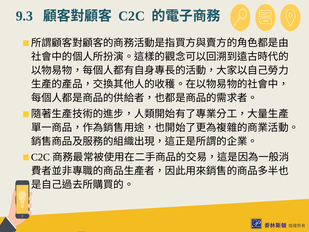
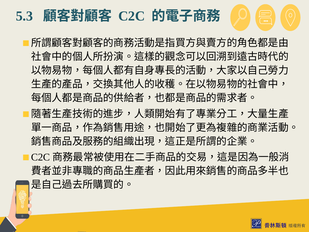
9.3: 9.3 -> 5.3
